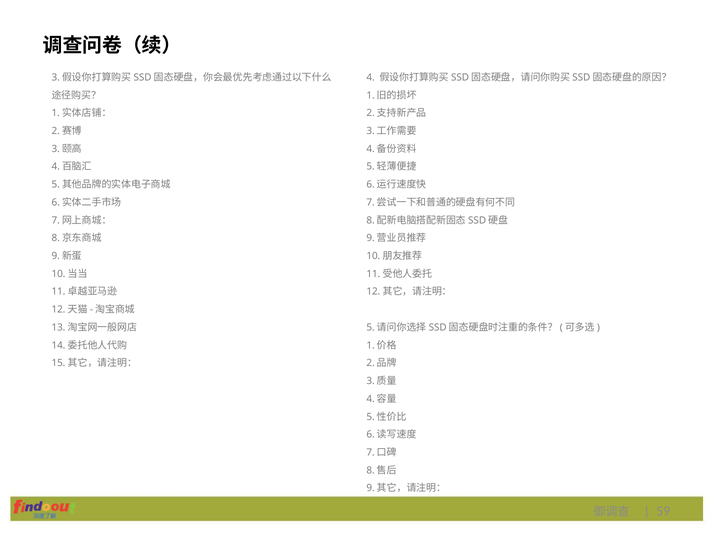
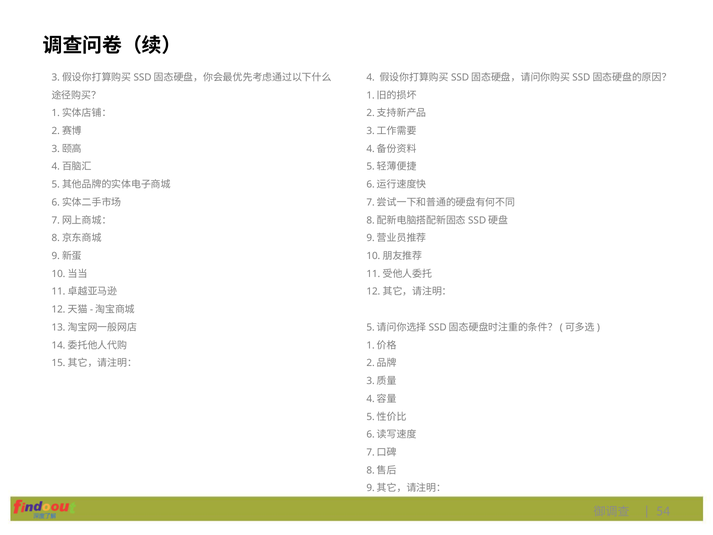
59: 59 -> 54
